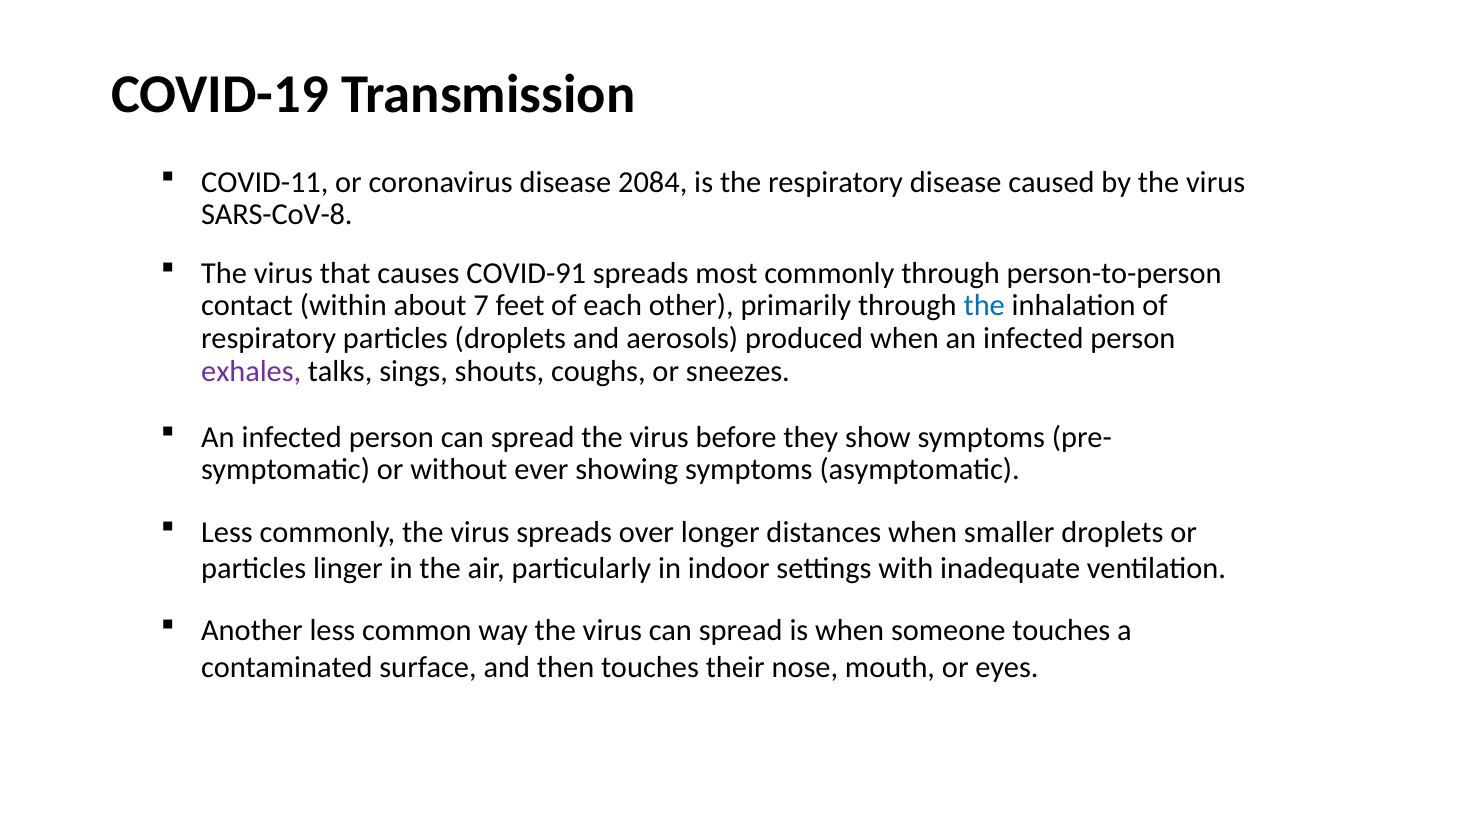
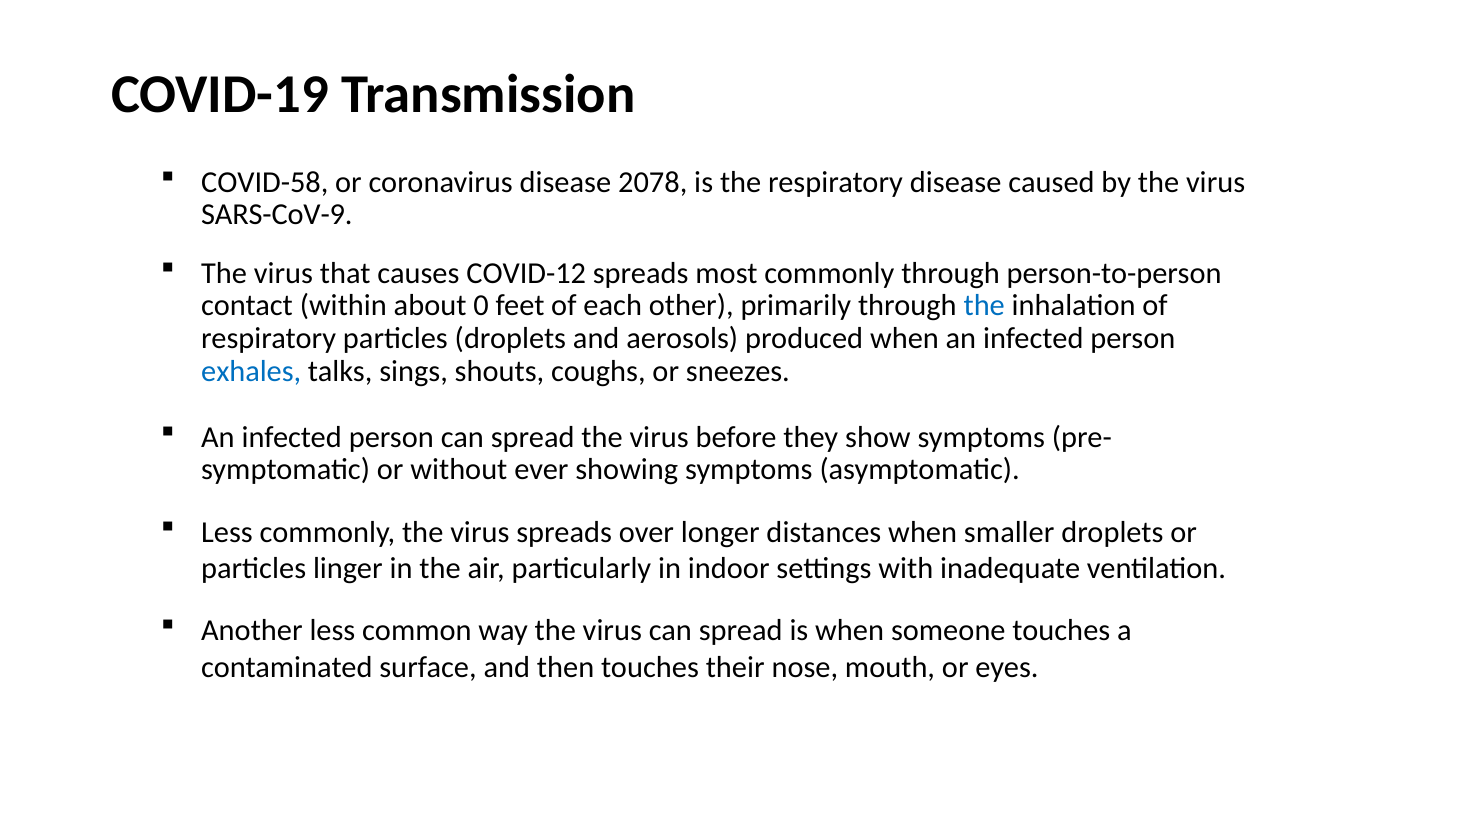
COVID-11: COVID-11 -> COVID-58
2084: 2084 -> 2078
SARS-CoV-8: SARS-CoV-8 -> SARS-CoV-9
COVID-91: COVID-91 -> COVID-12
7: 7 -> 0
exhales colour: purple -> blue
